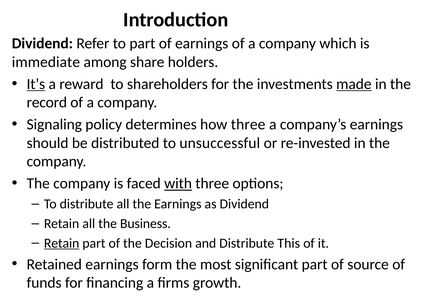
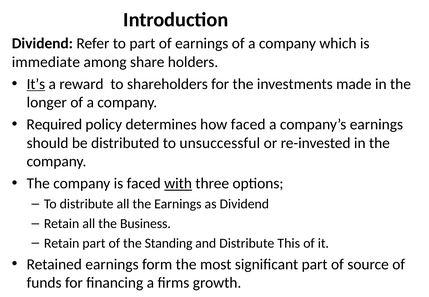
made underline: present -> none
record: record -> longer
Signaling: Signaling -> Required
how three: three -> faced
Retain at (62, 243) underline: present -> none
Decision: Decision -> Standing
